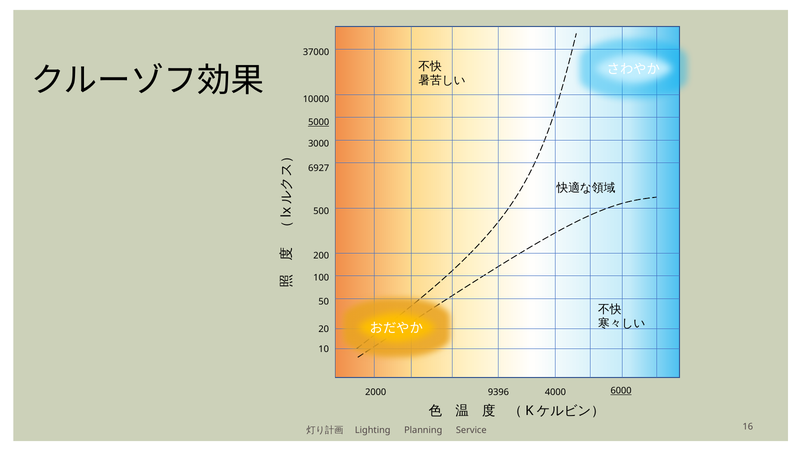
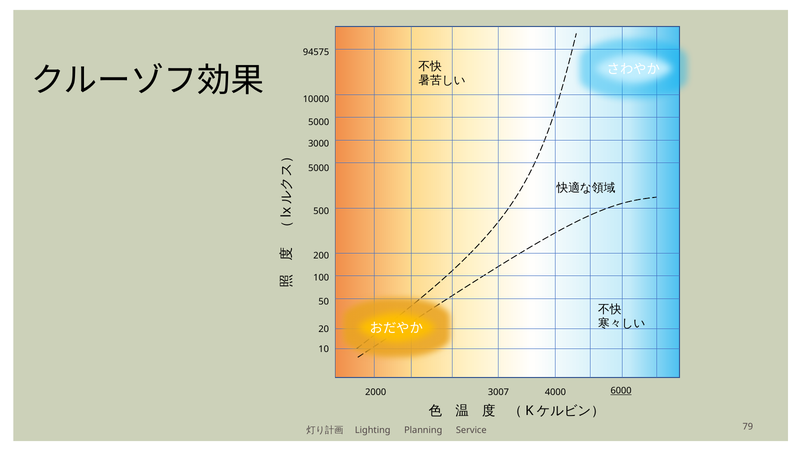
37000: 37000 -> 94575
5000 at (319, 122) underline: present -> none
6927 at (319, 168): 6927 -> 5000
9396: 9396 -> 3007
16: 16 -> 79
